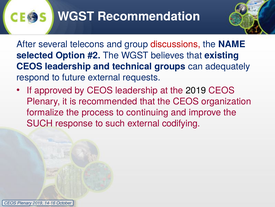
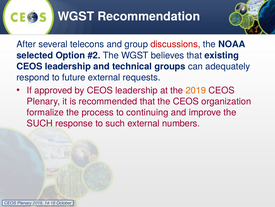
NAME: NAME -> NOAA
2019 at (196, 90) colour: black -> orange
codifying: codifying -> numbers
